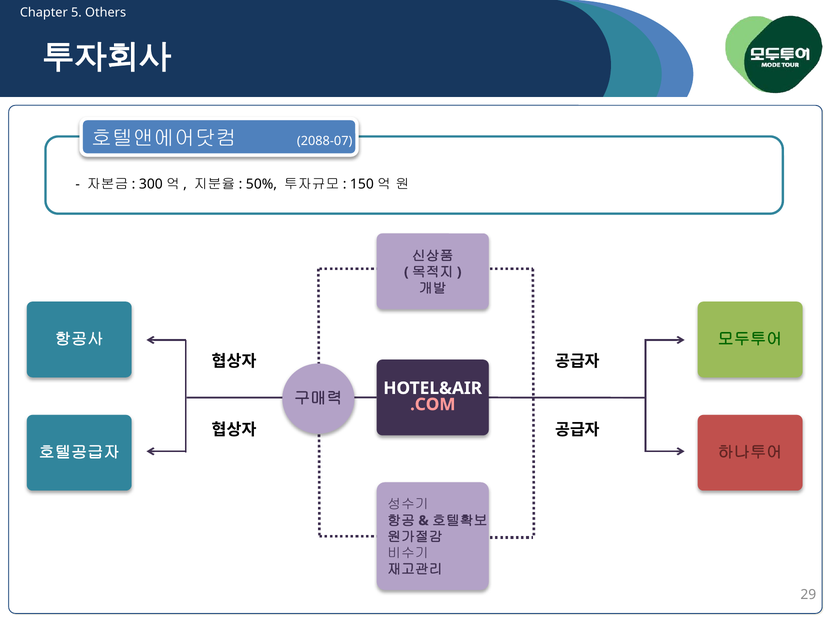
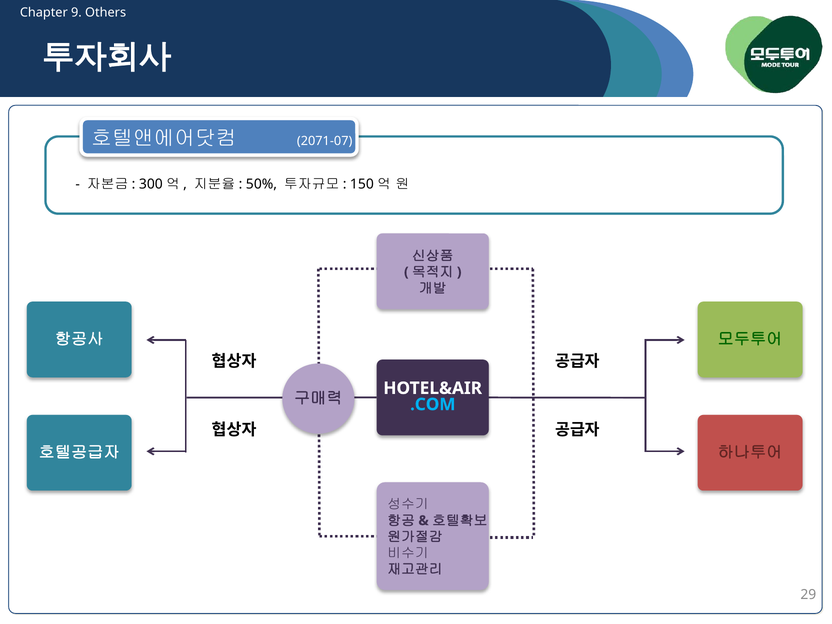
5: 5 -> 9
2088-07: 2088-07 -> 2071-07
.COM colour: pink -> light blue
